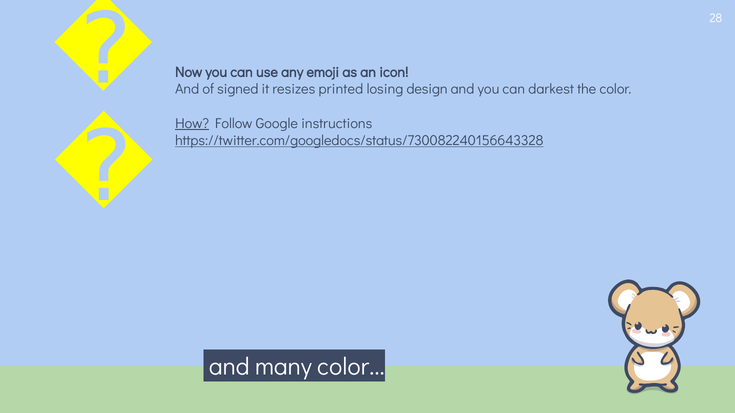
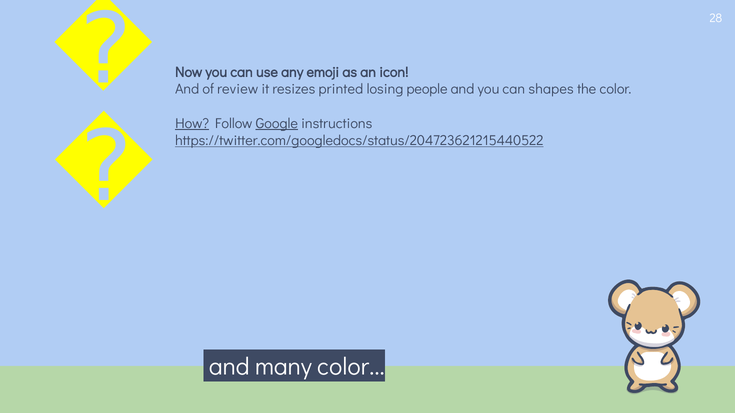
signed: signed -> review
design: design -> people
darkest: darkest -> shapes
Google underline: none -> present
https://twitter.com/googledocs/status/730082240156643328: https://twitter.com/googledocs/status/730082240156643328 -> https://twitter.com/googledocs/status/204723621215440522
